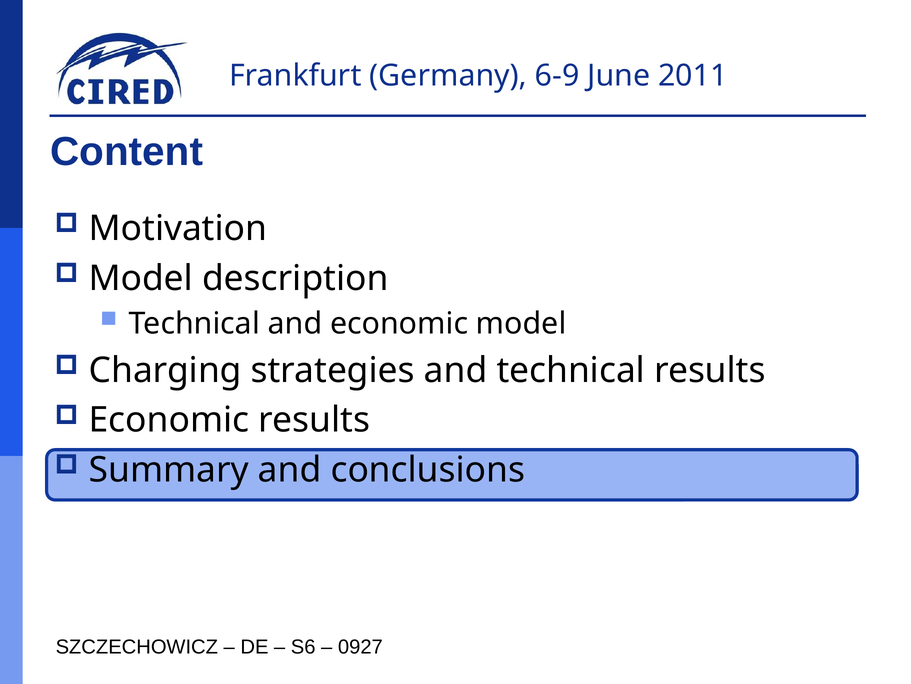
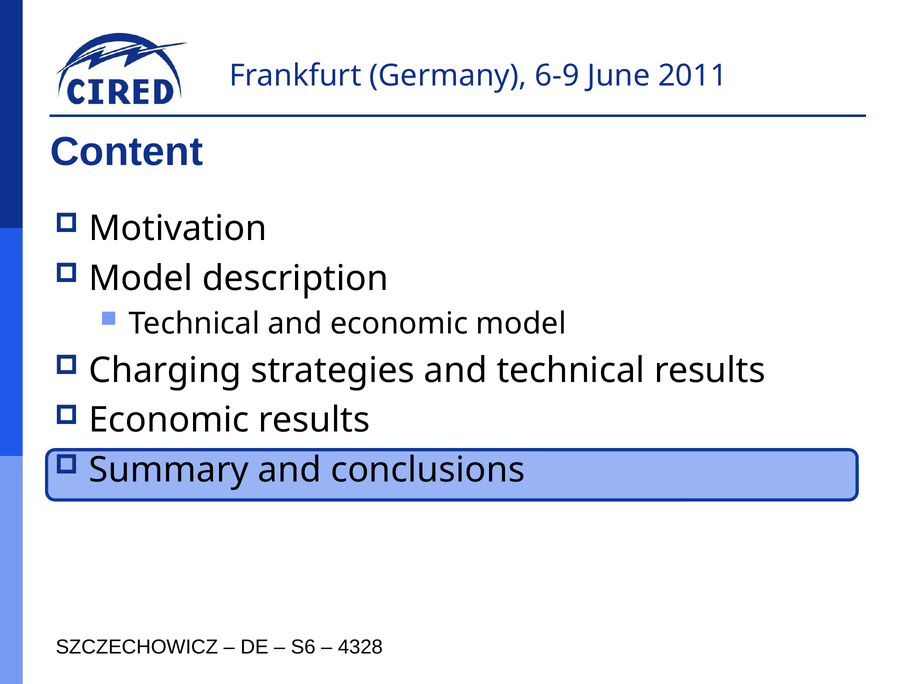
0927: 0927 -> 4328
